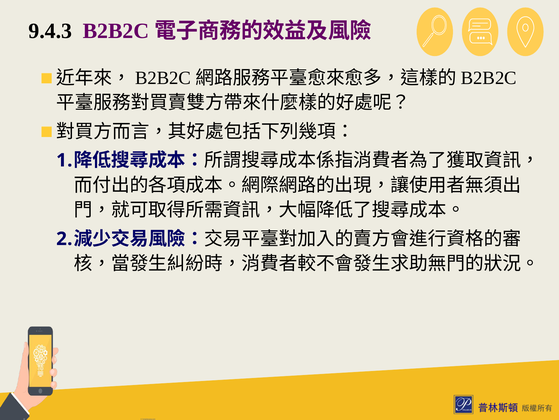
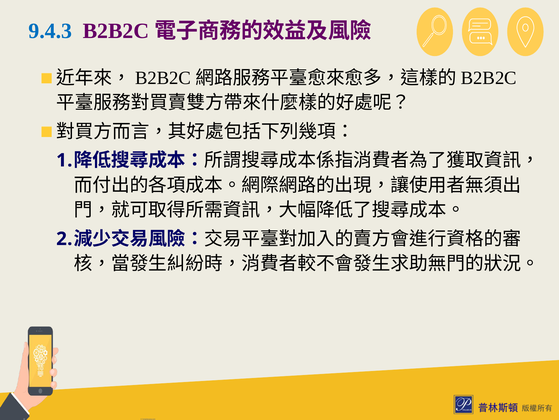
9.4.3 colour: black -> blue
